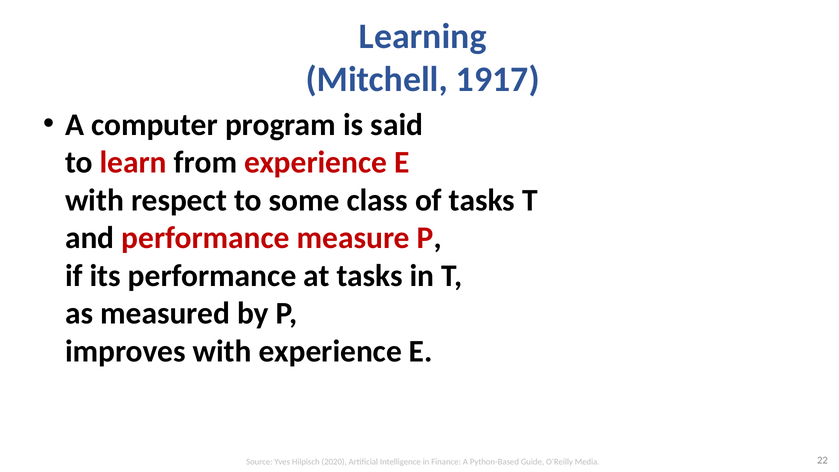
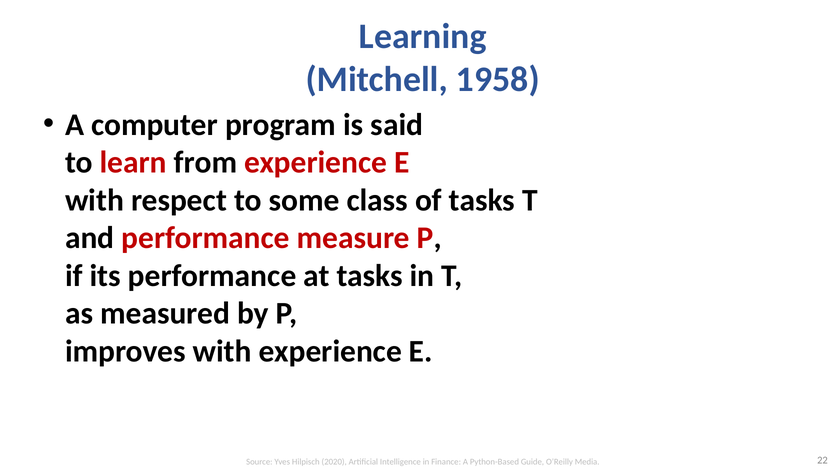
1917: 1917 -> 1958
